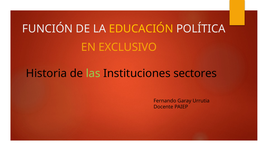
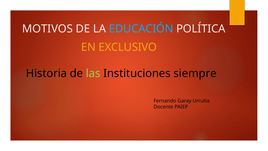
FUNCIÓN: FUNCIÓN -> MOTIVOS
EDUCACIÓN colour: yellow -> light blue
sectores: sectores -> siempre
